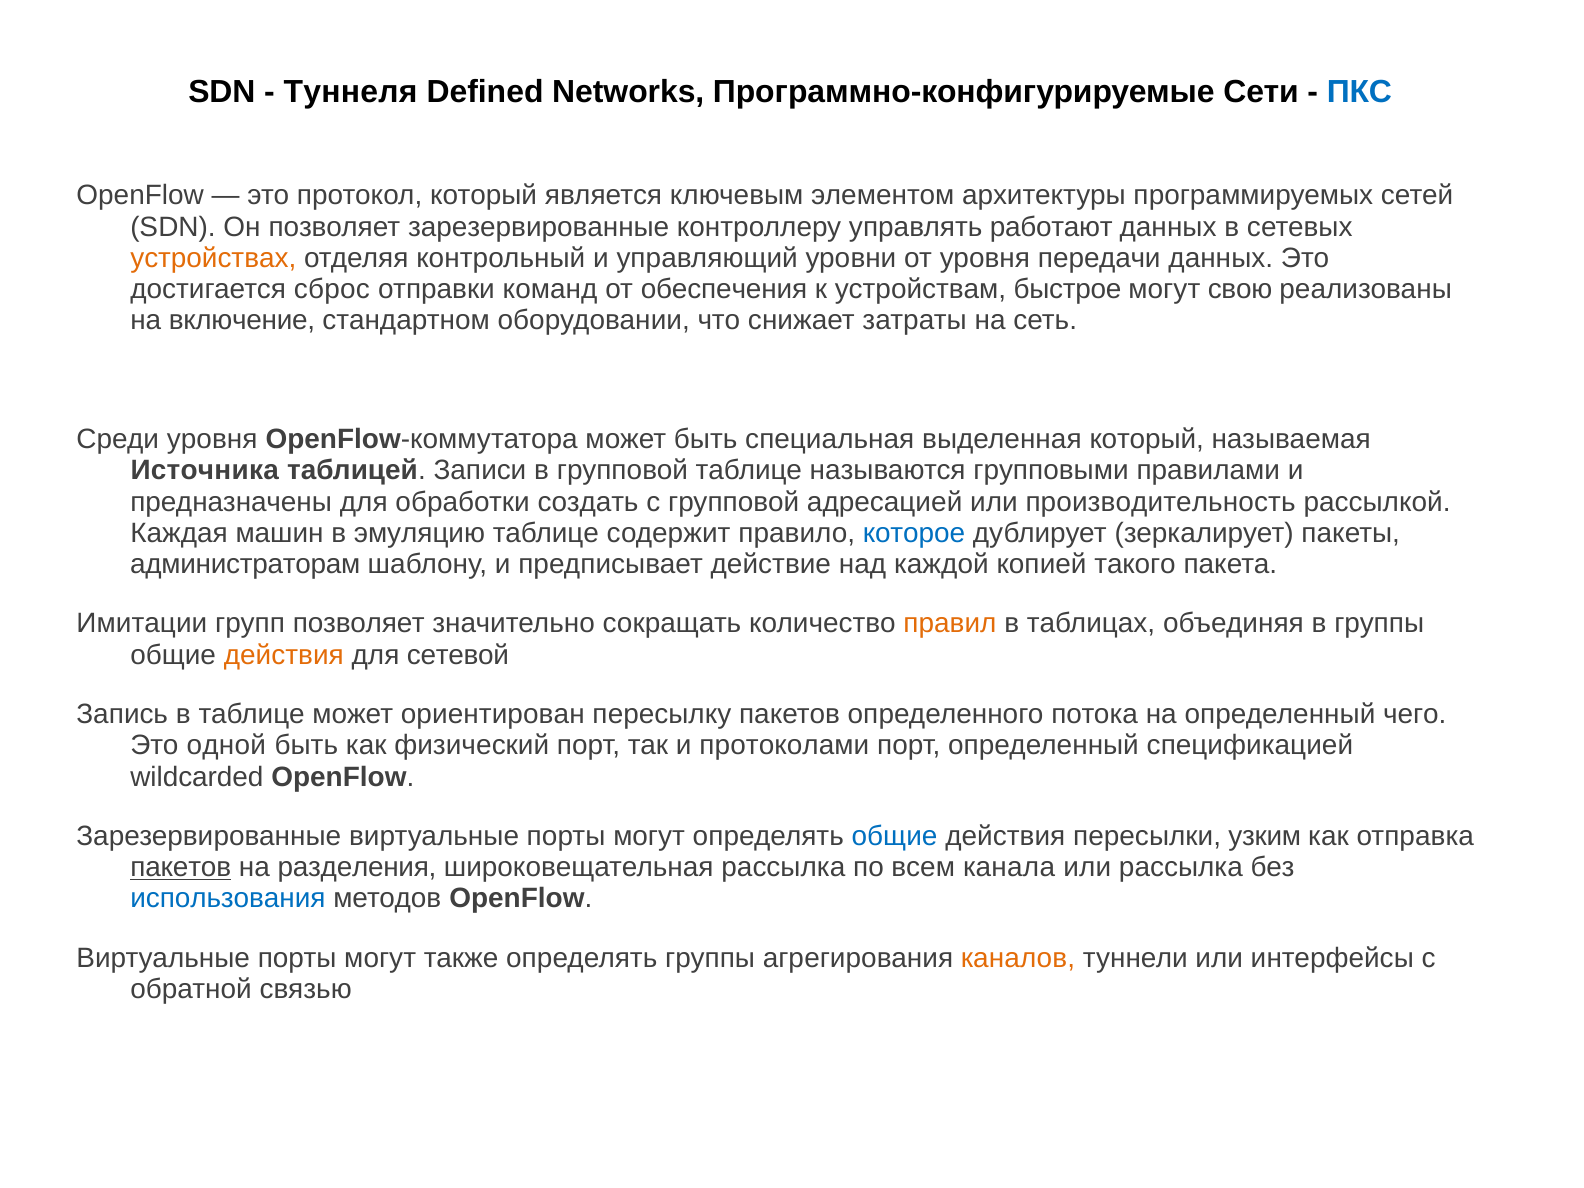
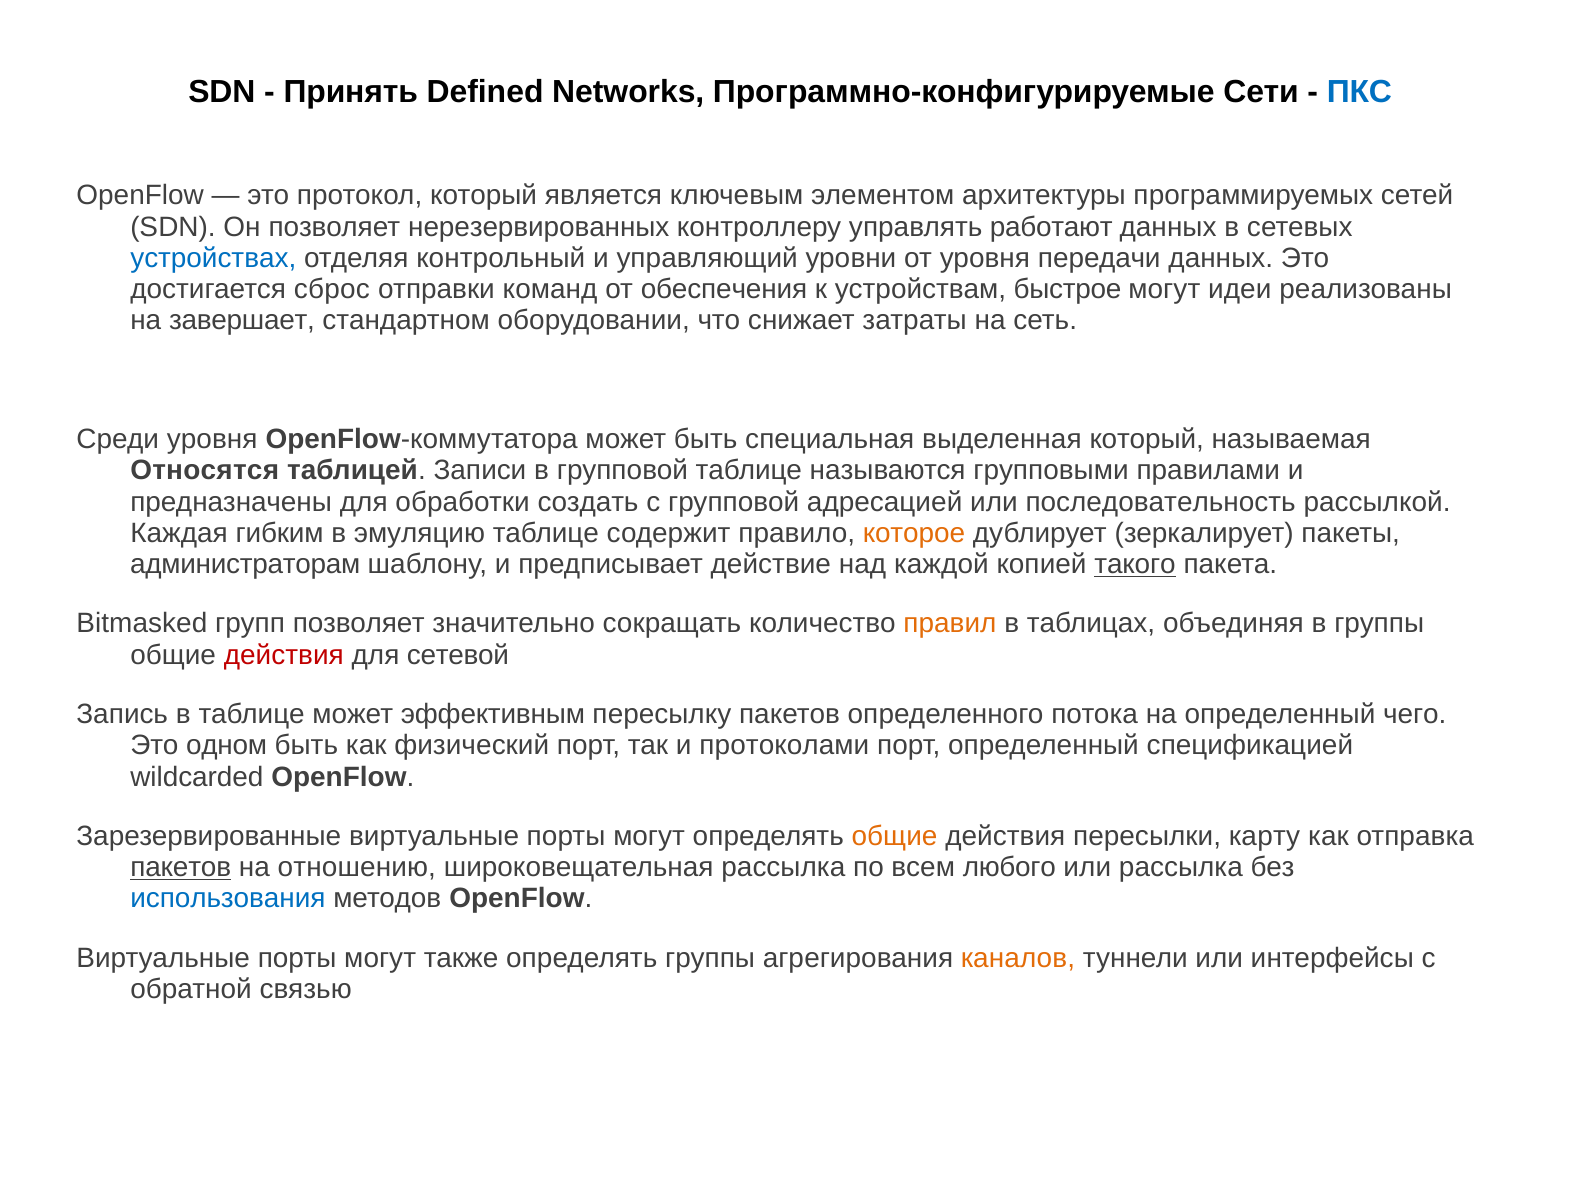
Туннеля: Туннеля -> Принять
позволяет зарезервированные: зарезервированные -> нерезервированных
устройствах colour: orange -> blue
свою: свою -> идеи
включение: включение -> завершает
Источника: Источника -> Относятся
производительность: производительность -> последовательность
машин: машин -> гибким
которое colour: blue -> orange
такого underline: none -> present
Имитации: Имитации -> Bitmasked
действия at (284, 655) colour: orange -> red
ориентирован: ориентирован -> эффективным
одной: одной -> одном
общие at (895, 836) colour: blue -> orange
узким: узким -> карту
разделения: разделения -> отношению
канала: канала -> любого
